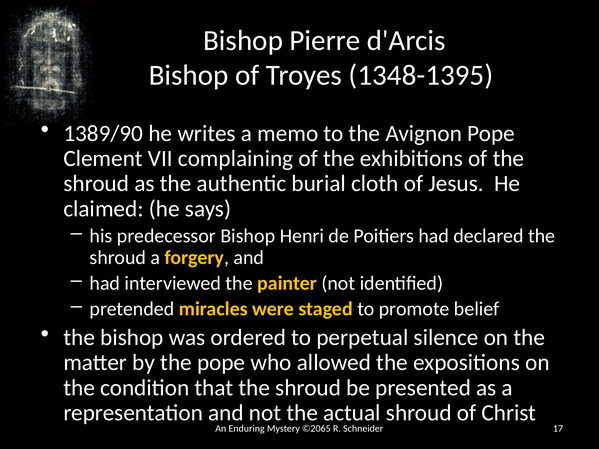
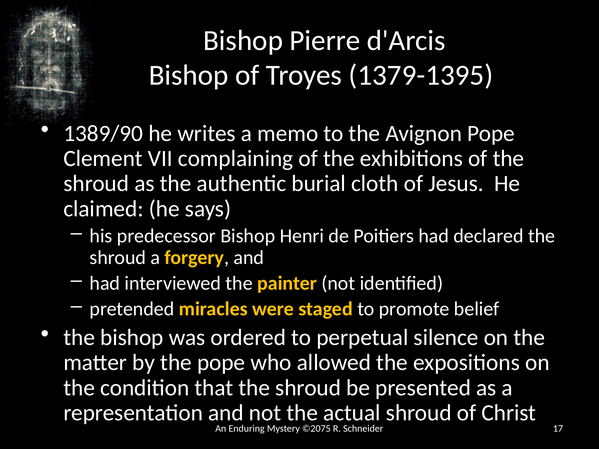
1348-1395: 1348-1395 -> 1379-1395
©2065: ©2065 -> ©2075
